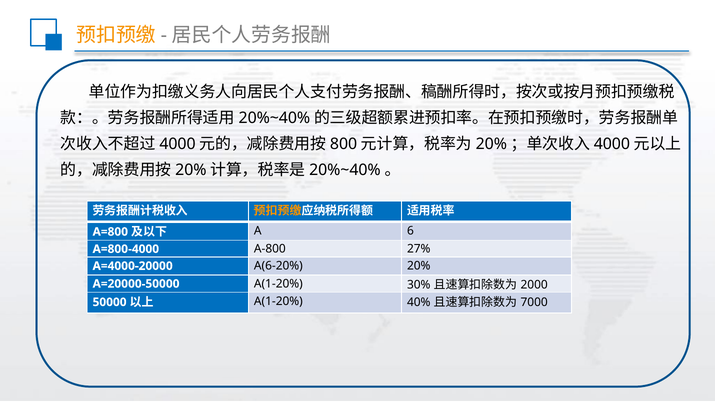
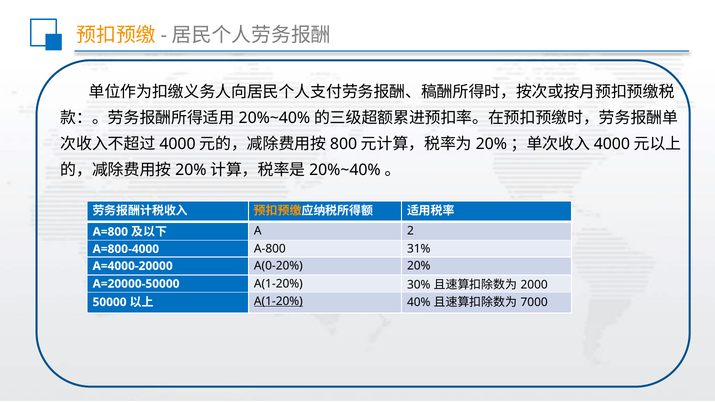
6: 6 -> 2
27%: 27% -> 31%
A(6-20%: A(6-20% -> A(0-20%
A(1-20% at (278, 301) underline: none -> present
